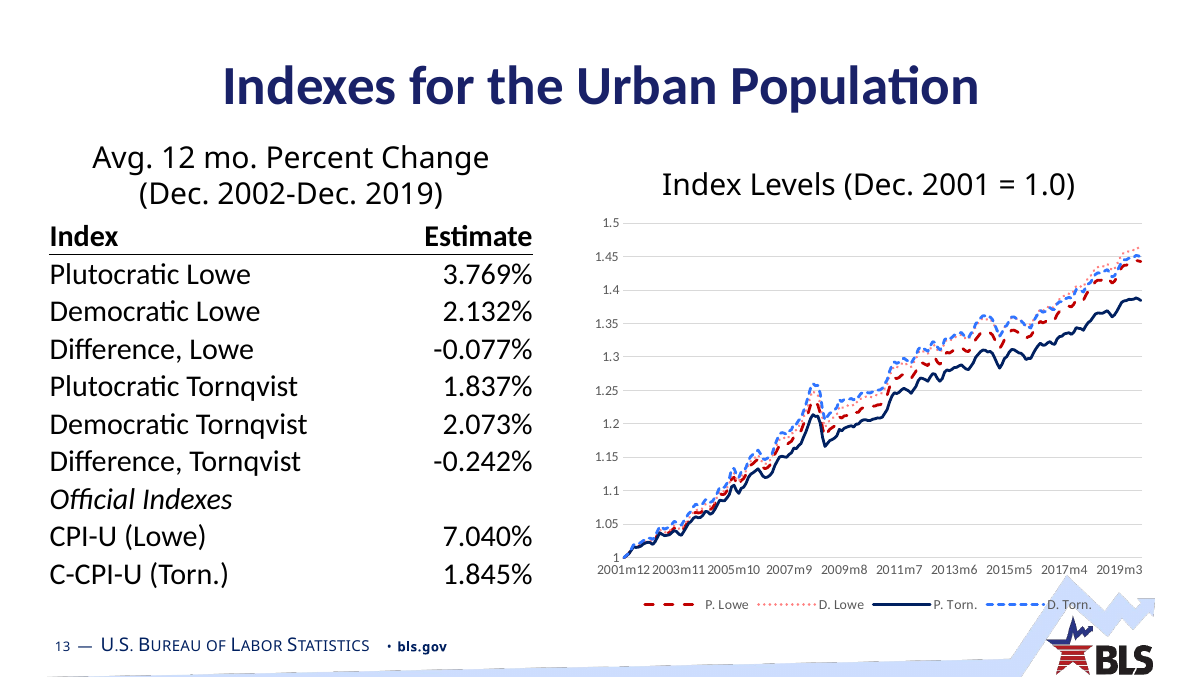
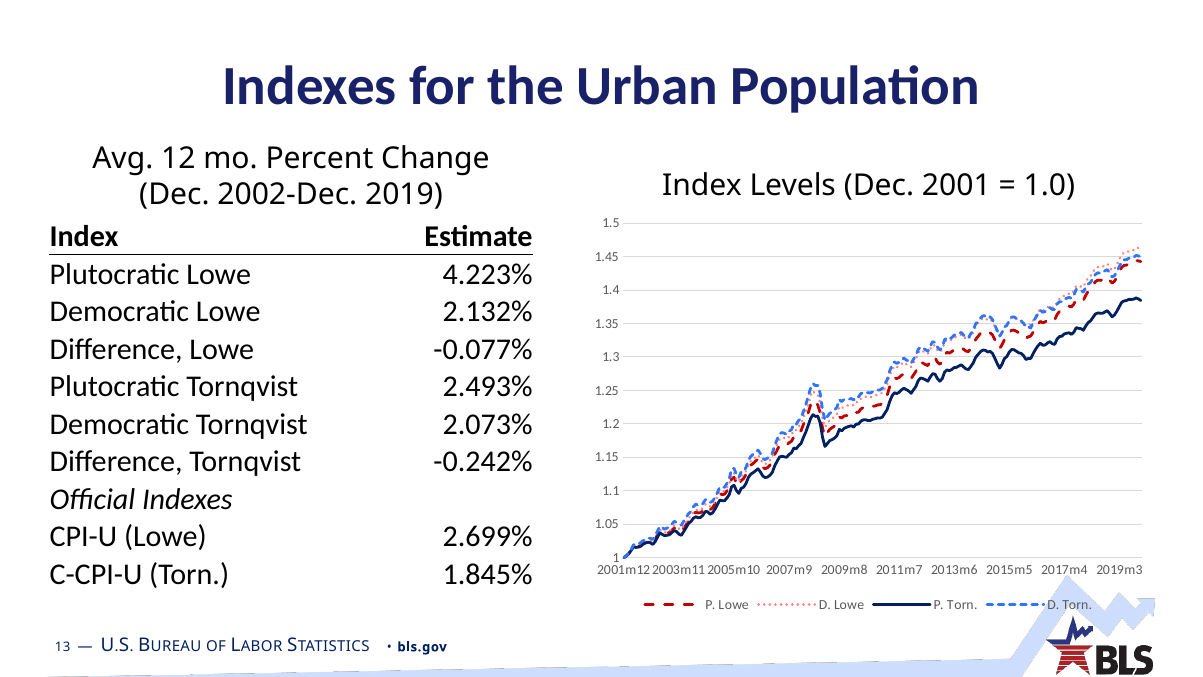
3.769%: 3.769% -> 4.223%
1.837%: 1.837% -> 2.493%
7.040%: 7.040% -> 2.699%
